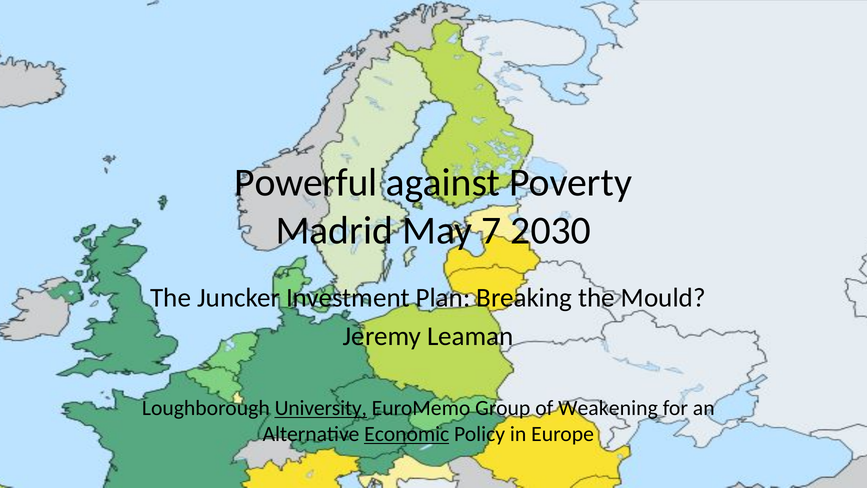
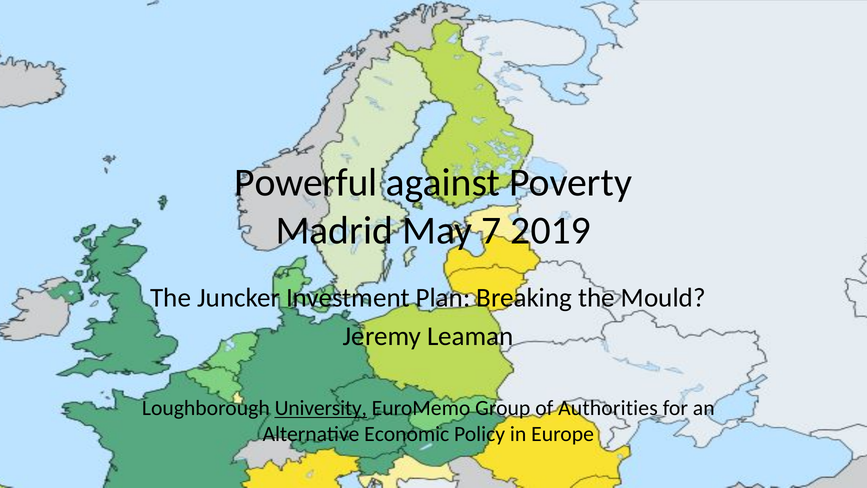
2030: 2030 -> 2019
Weakening: Weakening -> Authorities
Economic underline: present -> none
